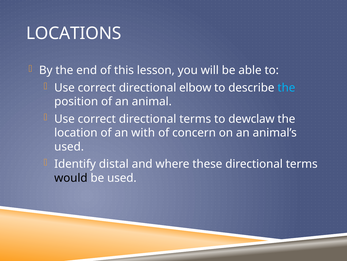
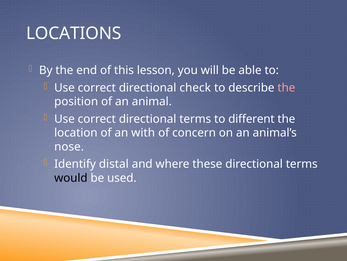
elbow: elbow -> check
the at (286, 87) colour: light blue -> pink
dewclaw: dewclaw -> different
used at (69, 146): used -> nose
